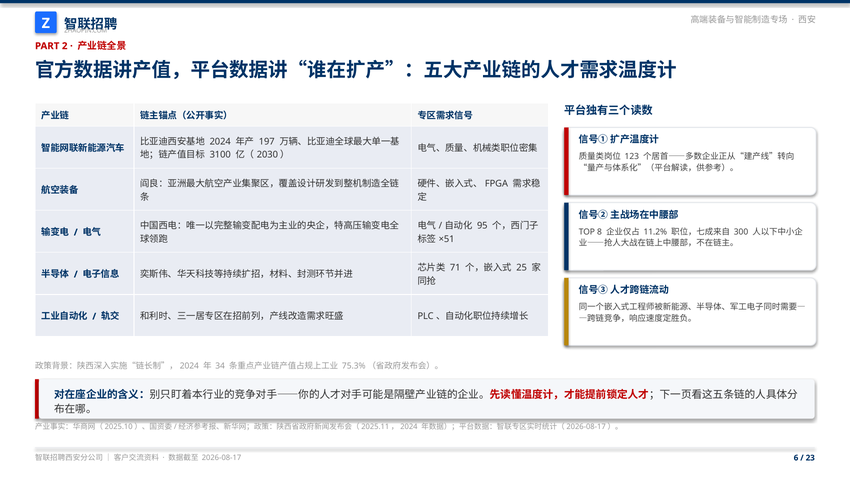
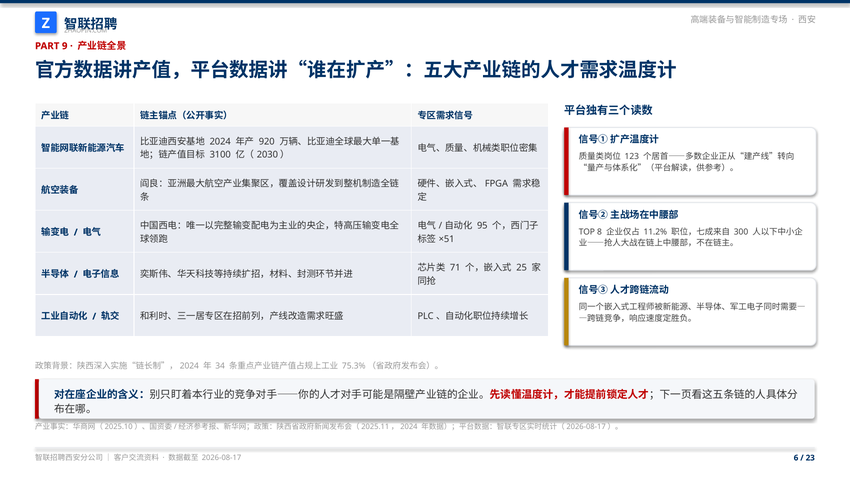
2: 2 -> 9
197: 197 -> 920
